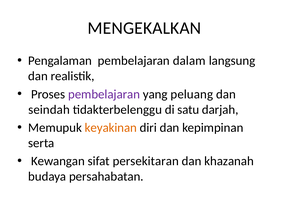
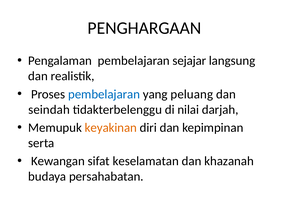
MENGEKALKAN: MENGEKALKAN -> PENGHARGAAN
dalam: dalam -> sejajar
pembelajaran at (104, 94) colour: purple -> blue
satu: satu -> nilai
persekitaran: persekitaran -> keselamatan
